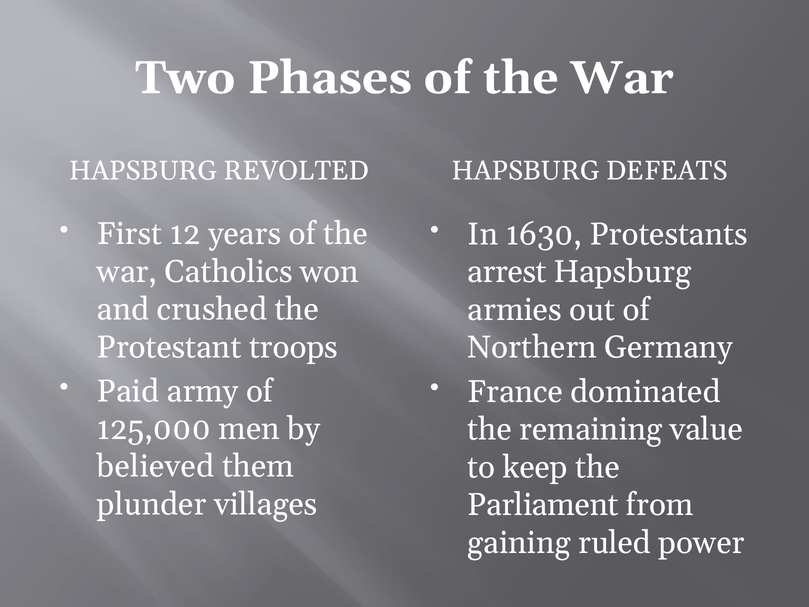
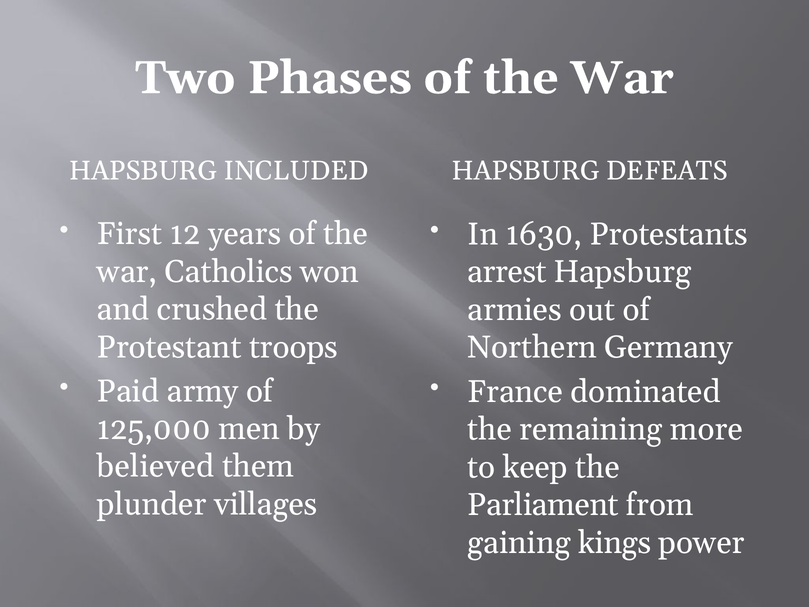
REVOLTED: REVOLTED -> INCLUDED
value: value -> more
ruled: ruled -> kings
